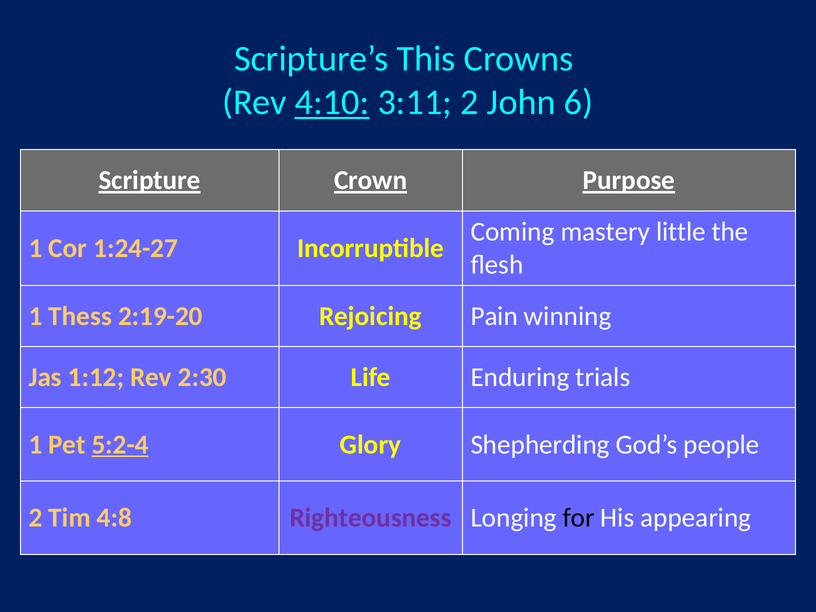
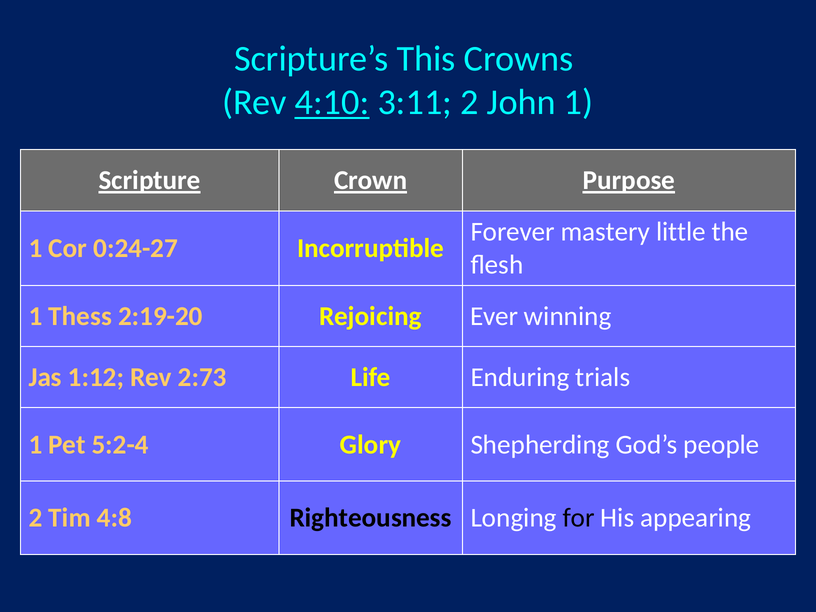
John 6: 6 -> 1
Coming: Coming -> Forever
1:24-27: 1:24-27 -> 0:24-27
Pain: Pain -> Ever
2:30: 2:30 -> 2:73
5:2-4 underline: present -> none
Righteousness colour: purple -> black
